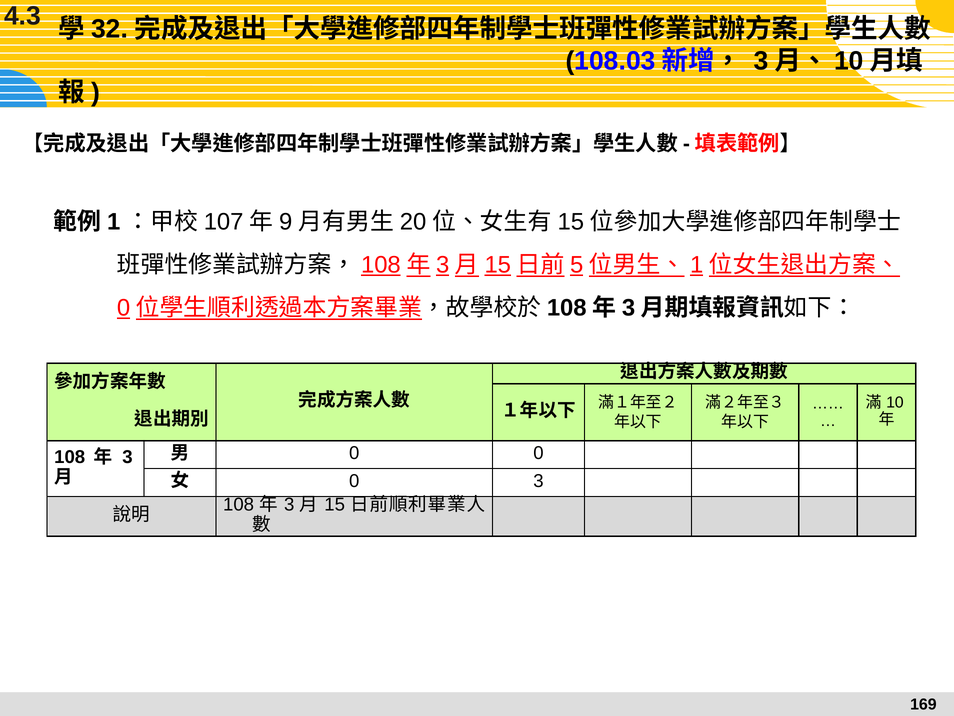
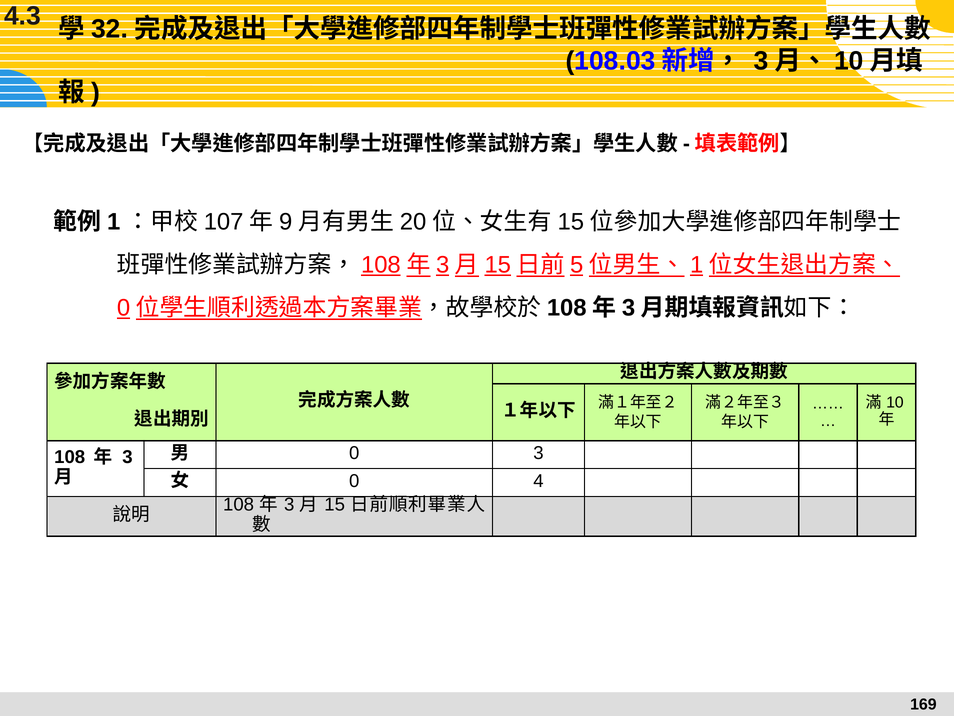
0 0: 0 -> 3
0 3: 3 -> 4
